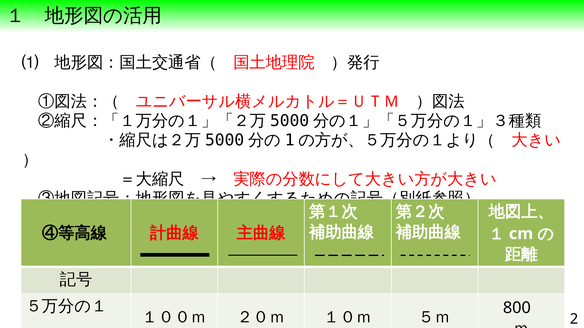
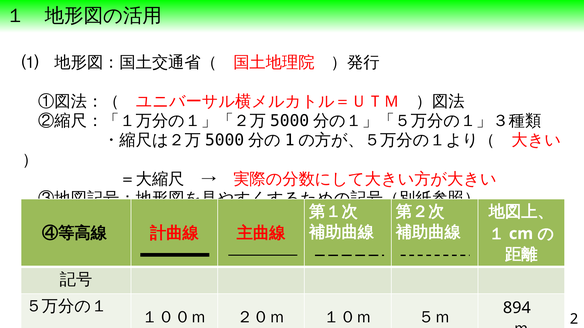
800: 800 -> 894
